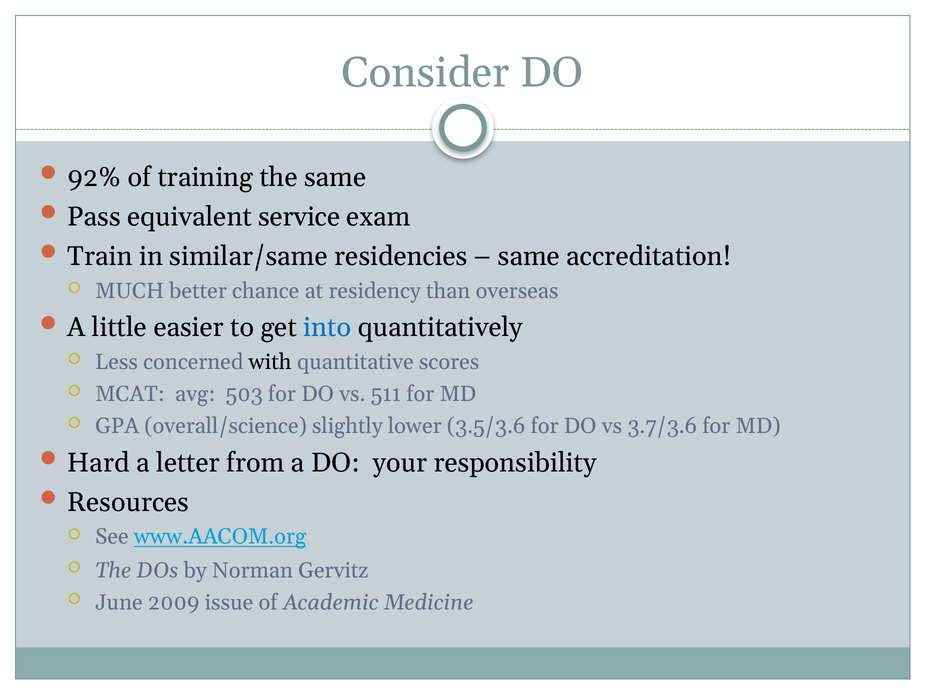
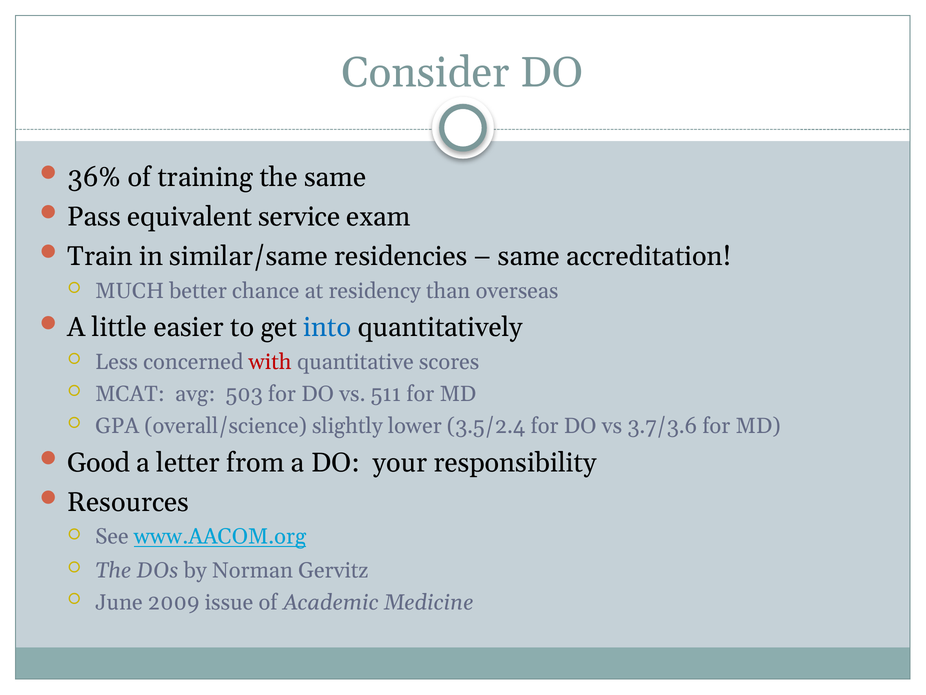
92%: 92% -> 36%
with colour: black -> red
3.5/3.6: 3.5/3.6 -> 3.5/2.4
Hard: Hard -> Good
